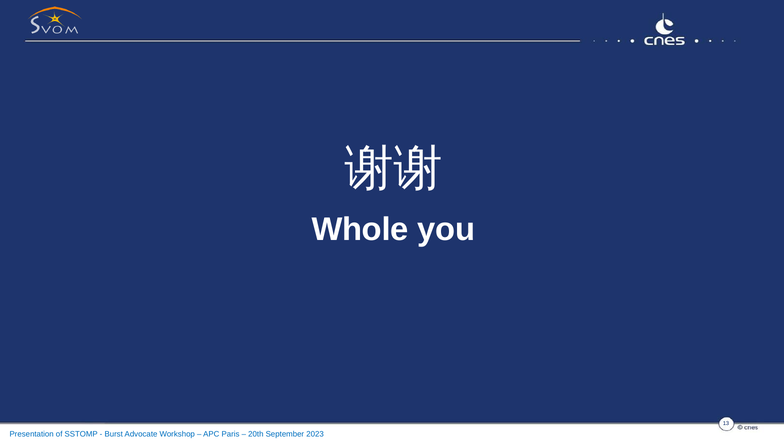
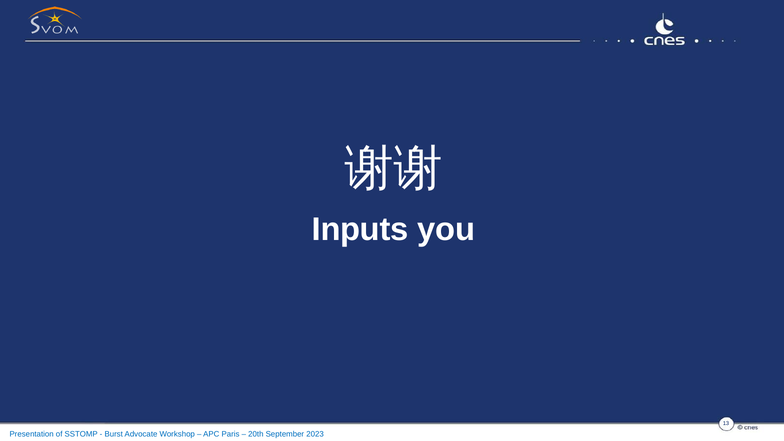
Whole: Whole -> Inputs
